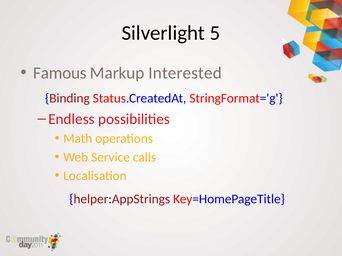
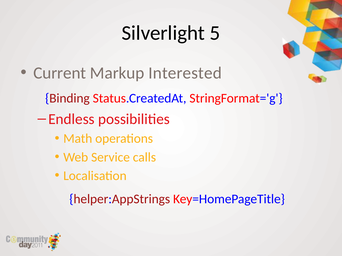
Famous: Famous -> Current
